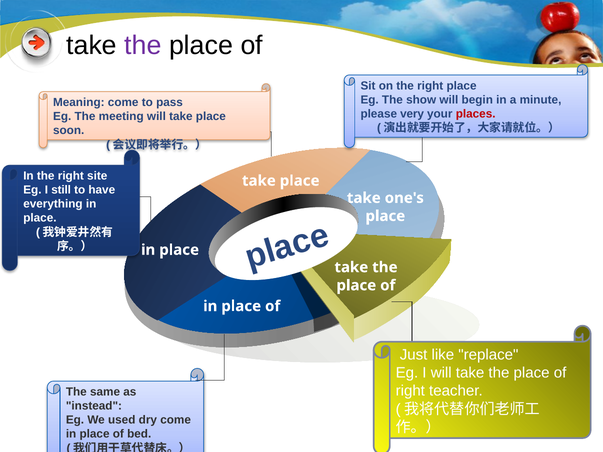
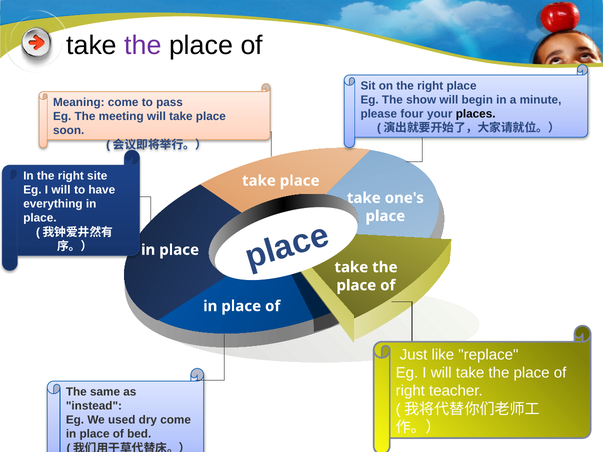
very: very -> four
places colour: red -> black
still at (61, 190): still -> will
